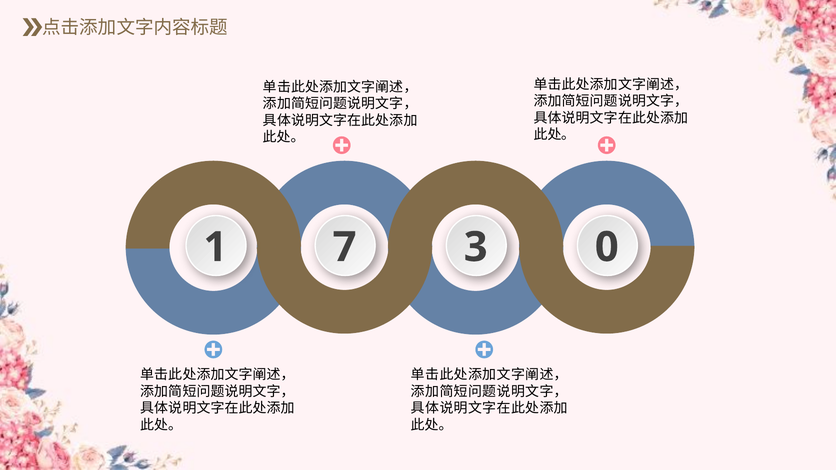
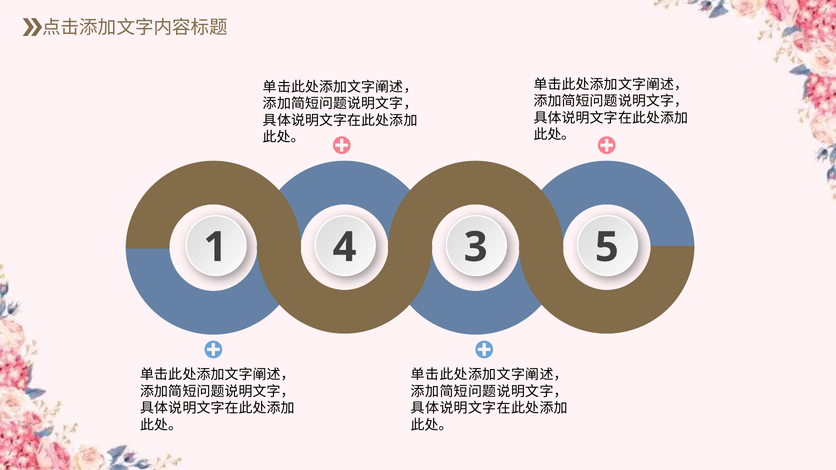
7: 7 -> 4
0: 0 -> 5
